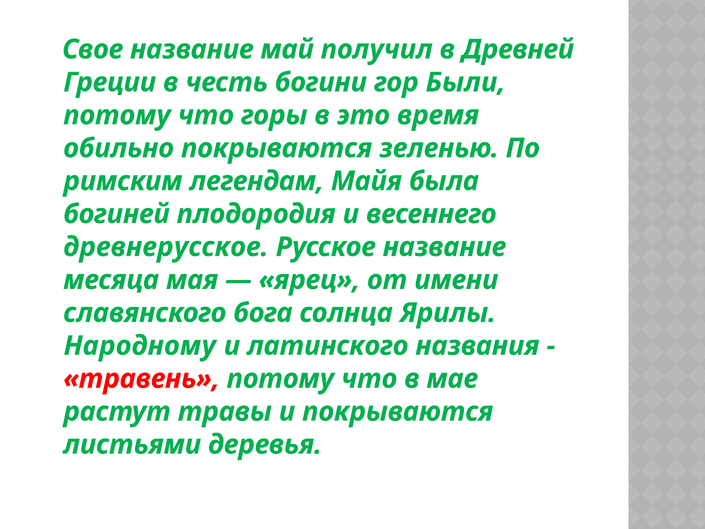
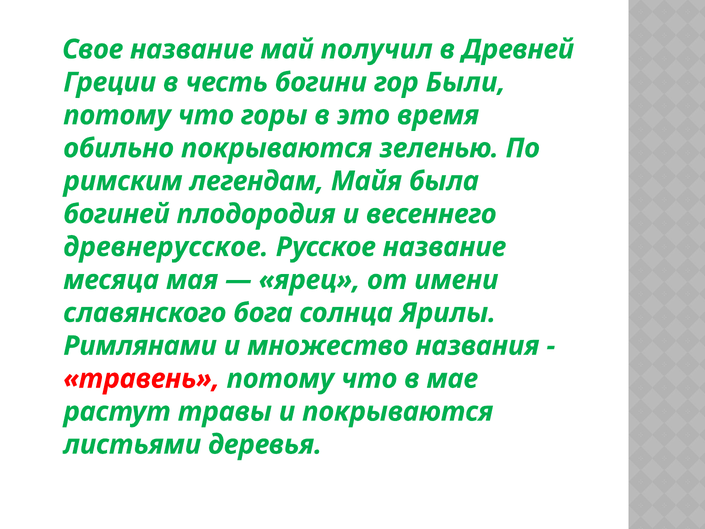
Народному: Народному -> Римлянами
латинского: латинского -> множество
